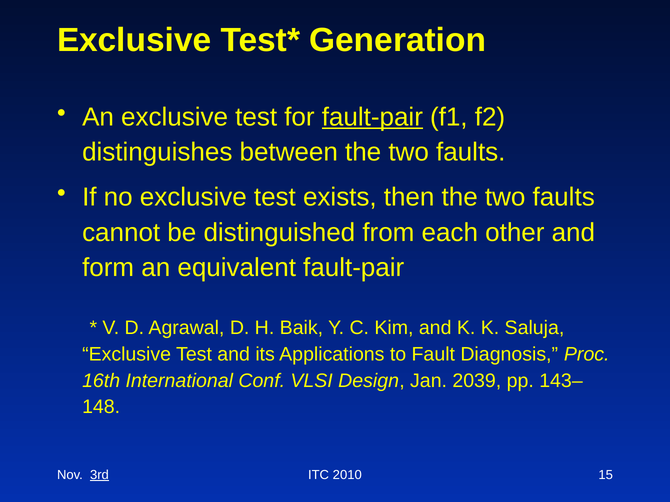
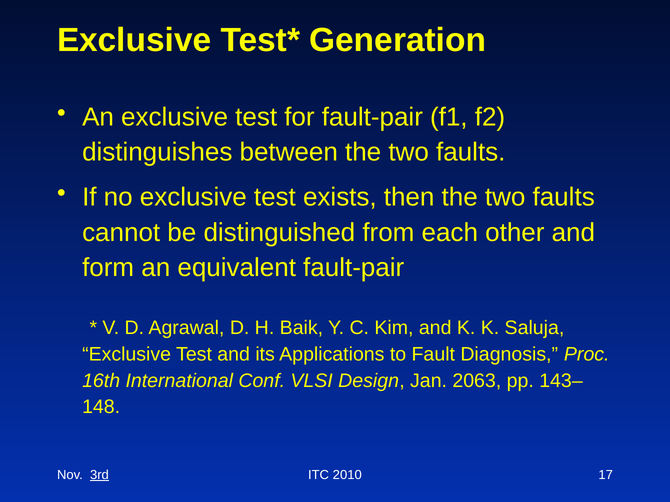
fault-pair at (372, 117) underline: present -> none
2039: 2039 -> 2063
15: 15 -> 17
